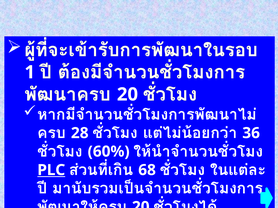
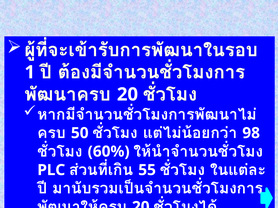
28: 28 -> 50
36: 36 -> 98
PLC underline: present -> none
68: 68 -> 55
